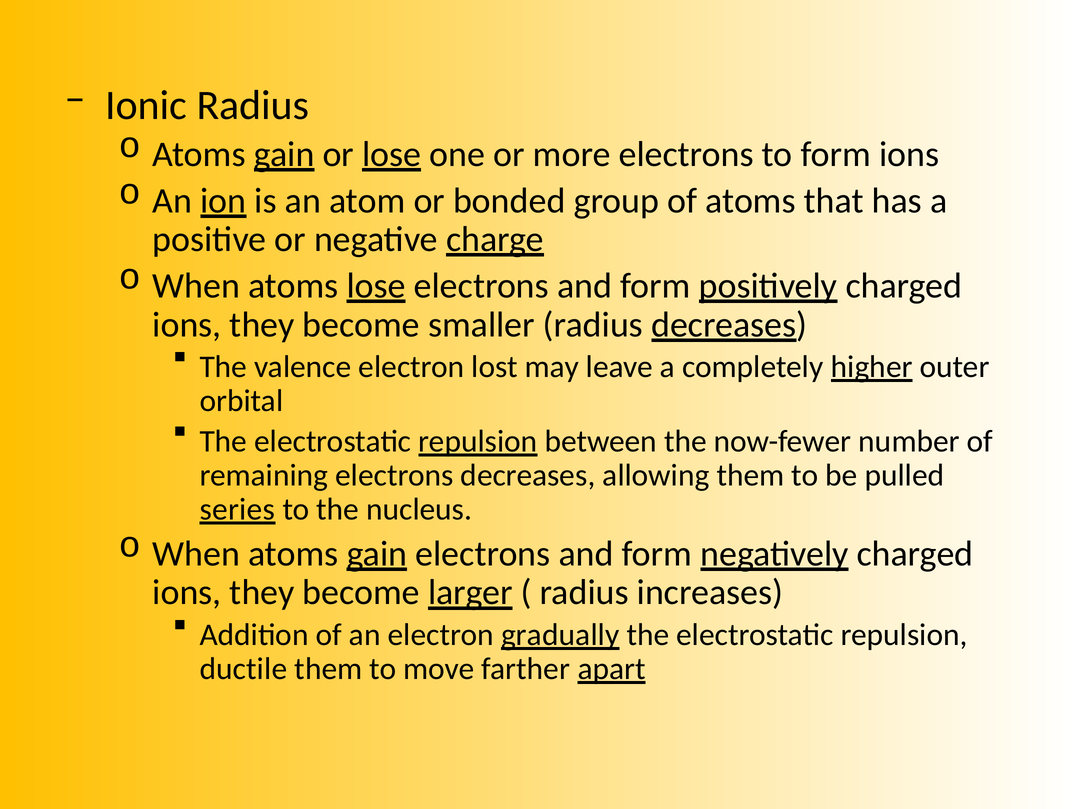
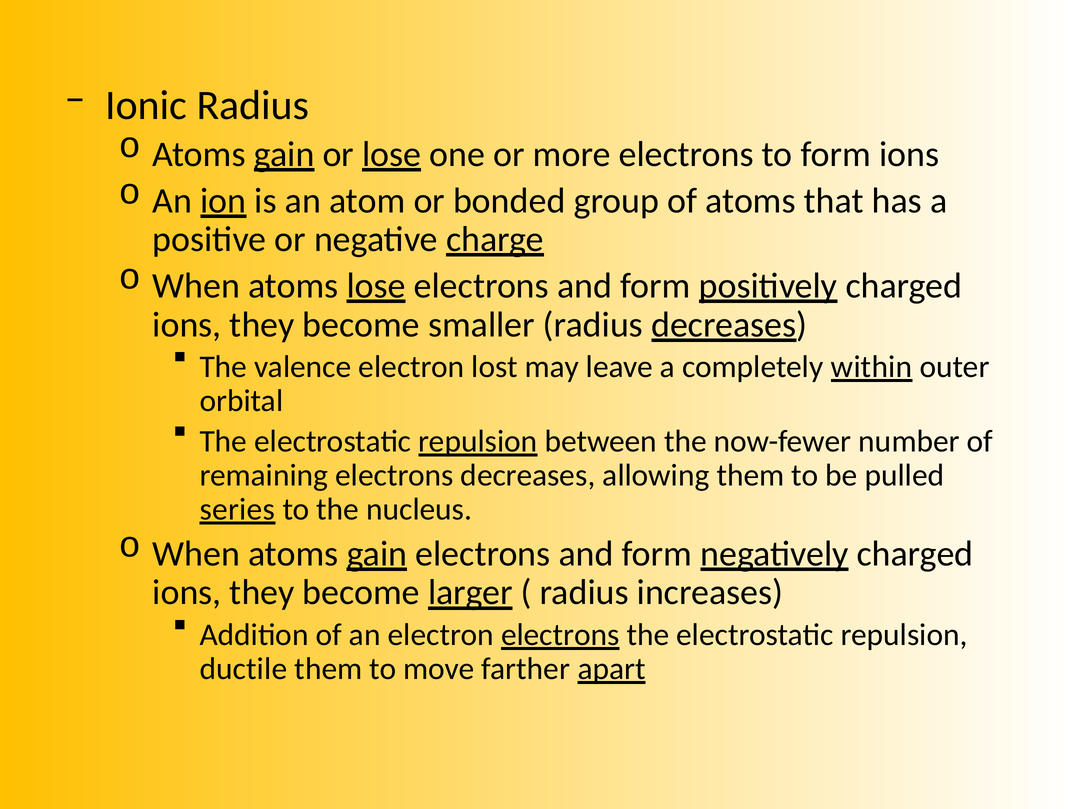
higher: higher -> within
electron gradually: gradually -> electrons
